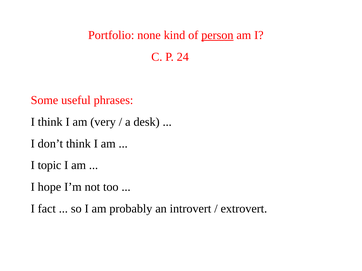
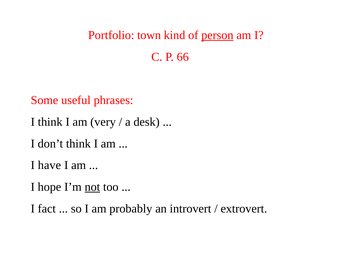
none: none -> town
24: 24 -> 66
topic: topic -> have
not underline: none -> present
